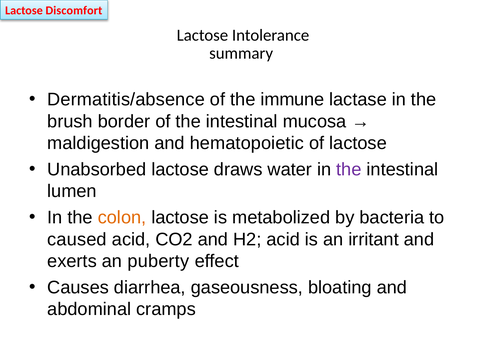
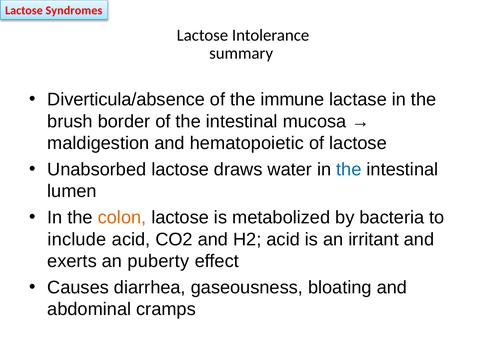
Discomfort: Discomfort -> Syndromes
Dermatitis/absence: Dermatitis/absence -> Diverticula/absence
the at (349, 169) colour: purple -> blue
caused: caused -> include
